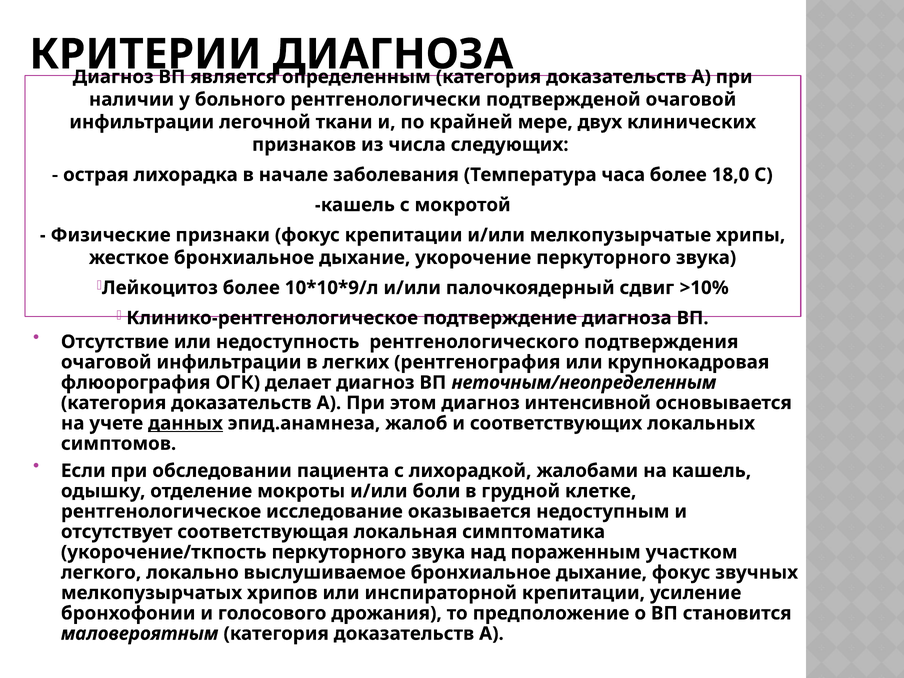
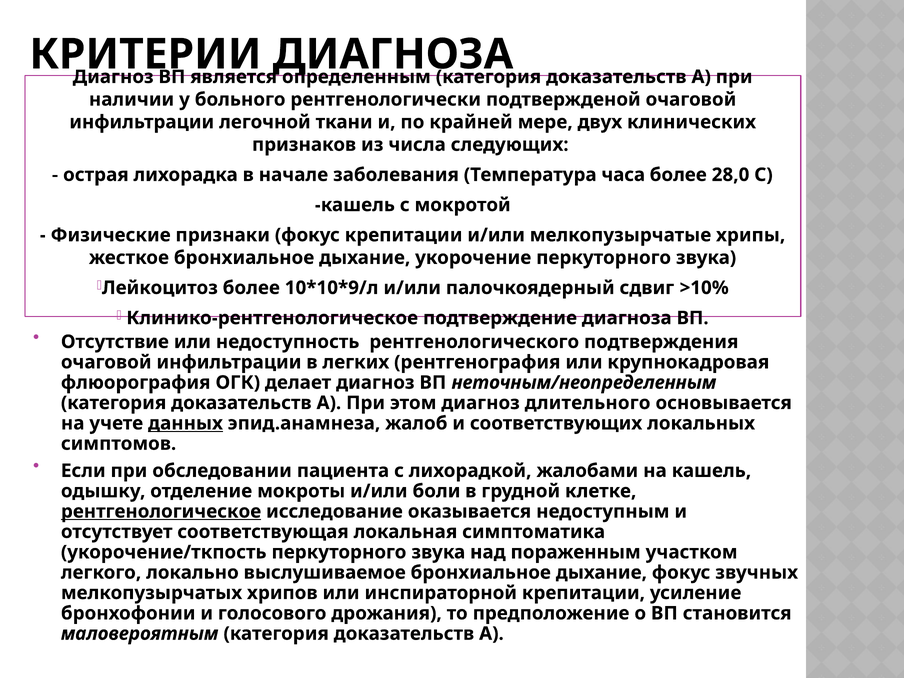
18,0: 18,0 -> 28,0
интенсивной: интенсивной -> длительного
рентгенологическое underline: none -> present
